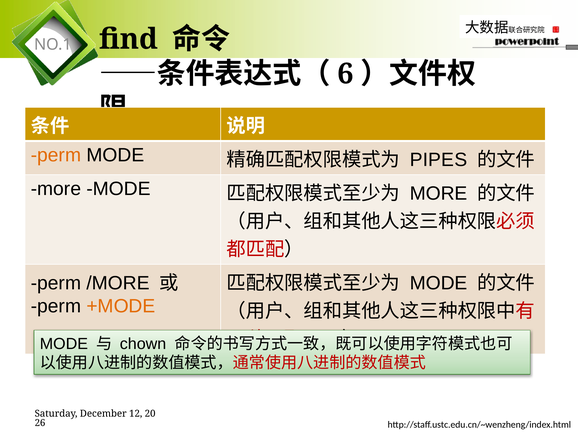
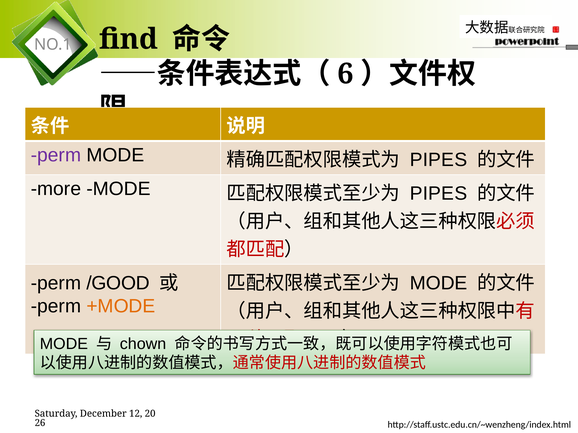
perm at (56, 155) colour: orange -> purple
MORE at (439, 194): MORE -> PIPES
/MORE: /MORE -> /GOOD
